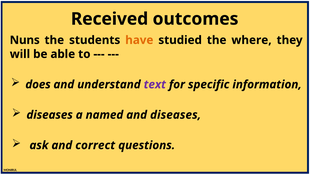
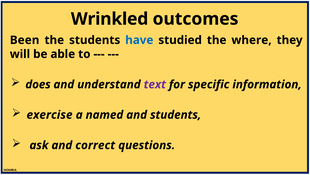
Received: Received -> Wrinkled
Nuns: Nuns -> Been
have colour: orange -> blue
diseases at (50, 114): diseases -> exercise
and diseases: diseases -> students
